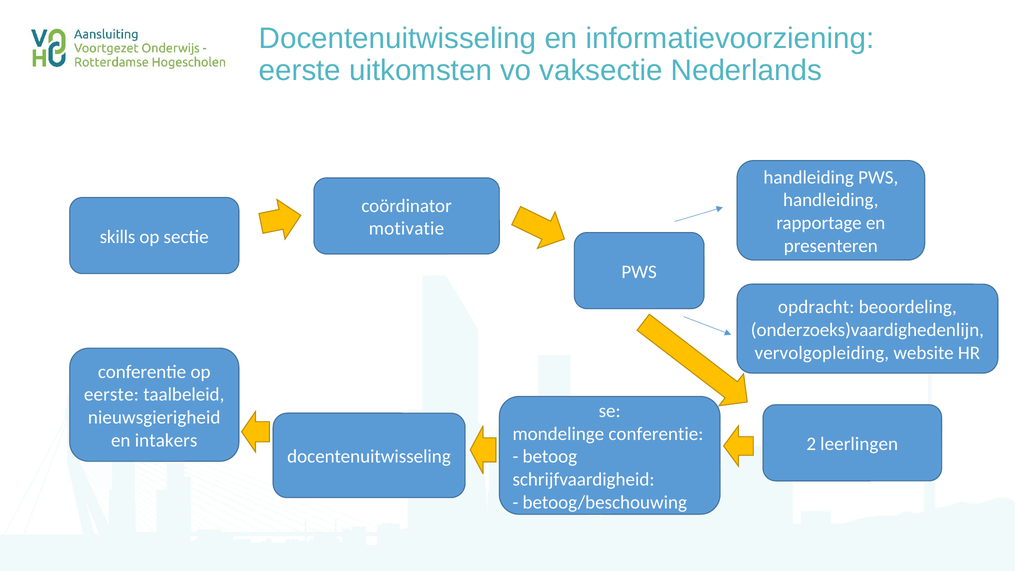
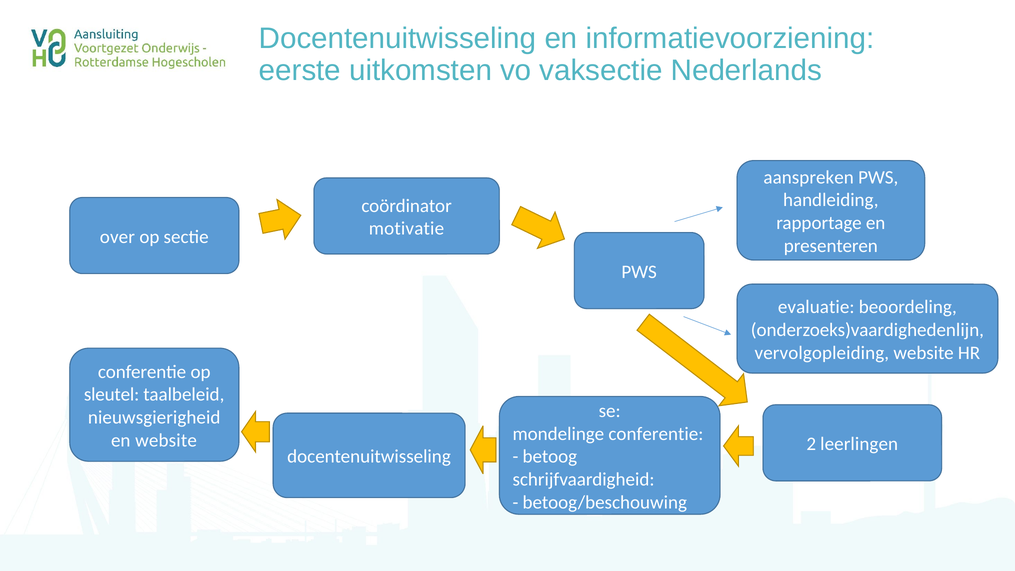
handleiding at (809, 177): handleiding -> aanspreken
skills: skills -> over
opdracht: opdracht -> evaluatie
eerste at (111, 395): eerste -> sleutel
en intakers: intakers -> website
